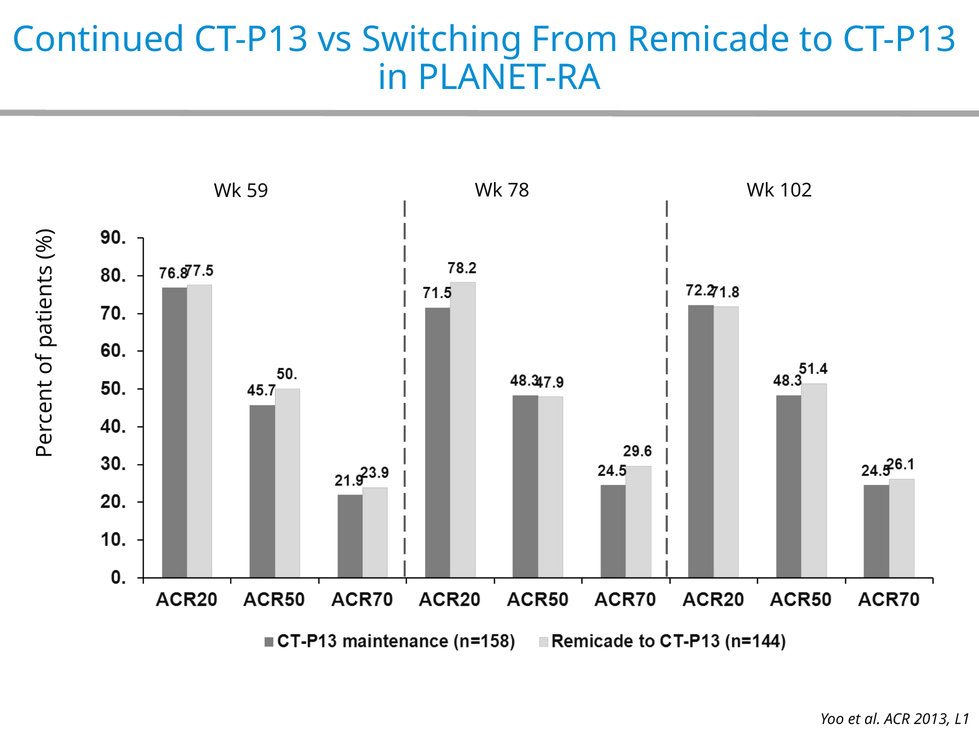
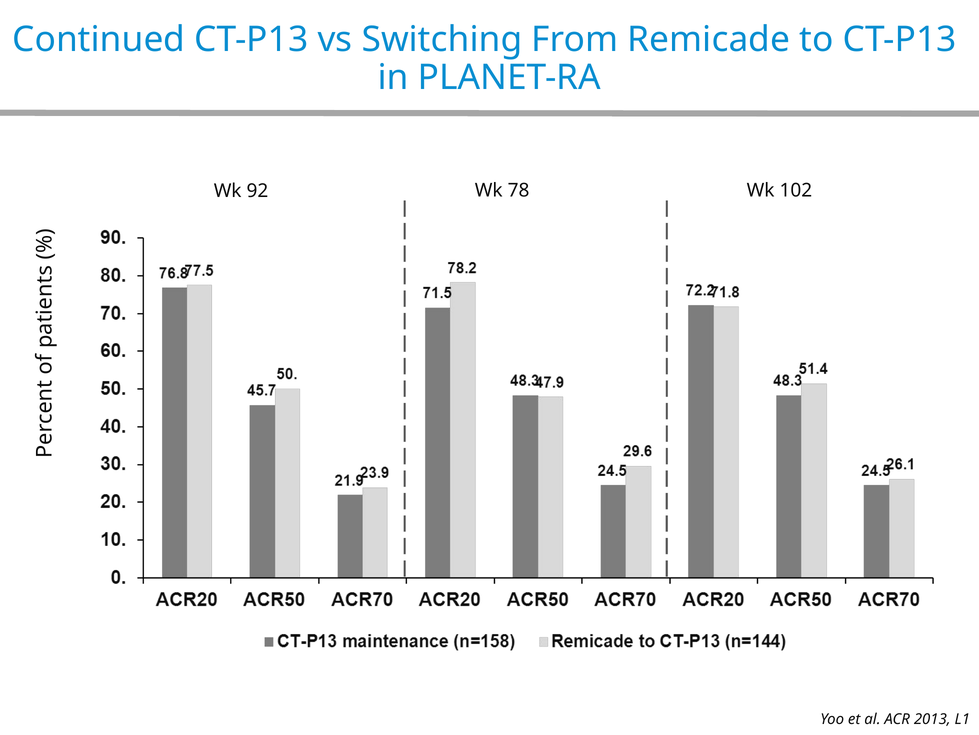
59: 59 -> 92
